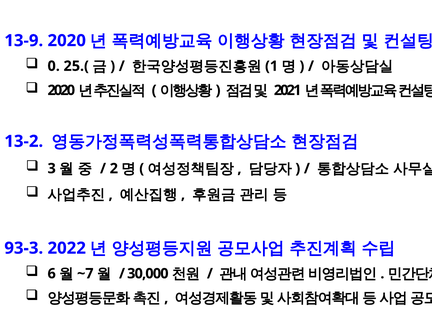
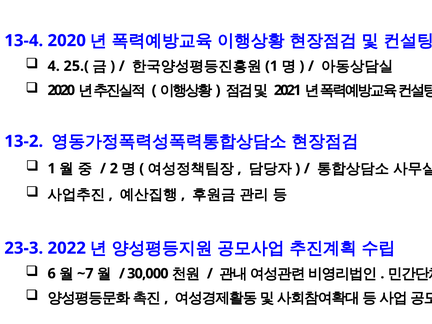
13-9: 13-9 -> 13-4
0: 0 -> 4
3 at (52, 169): 3 -> 1
93-3: 93-3 -> 23-3
